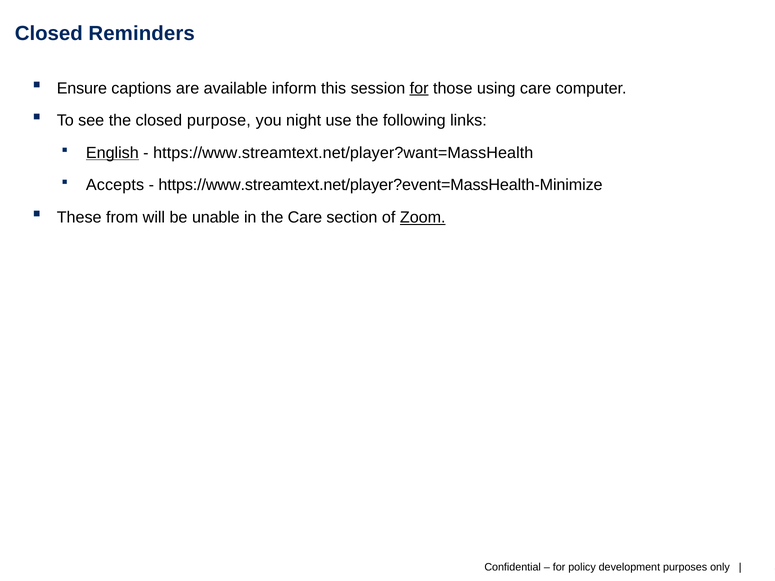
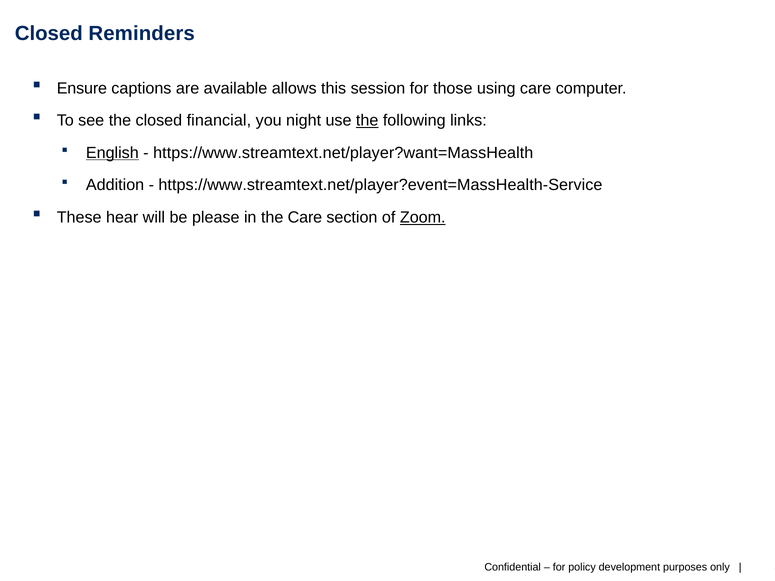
inform: inform -> allows
for at (419, 88) underline: present -> none
purpose: purpose -> financial
the at (367, 121) underline: none -> present
Accepts: Accepts -> Addition
https://www.streamtext.net/player?event=MassHealth-Minimize: https://www.streamtext.net/player?event=MassHealth-Minimize -> https://www.streamtext.net/player?event=MassHealth-Service
from: from -> hear
unable: unable -> please
